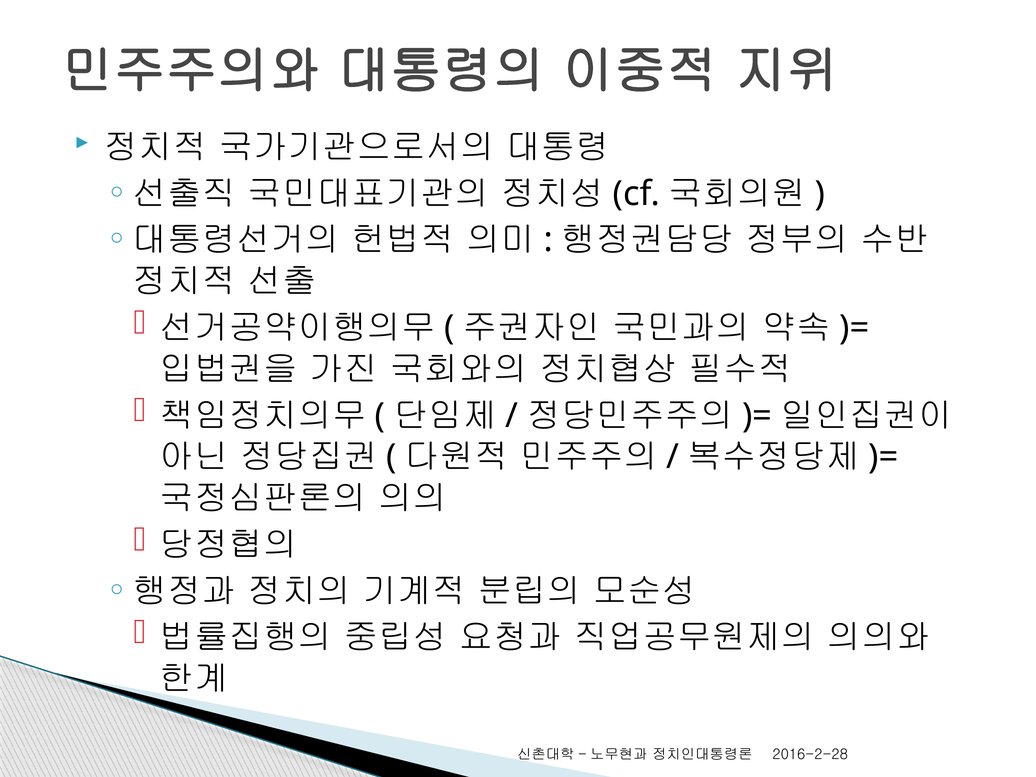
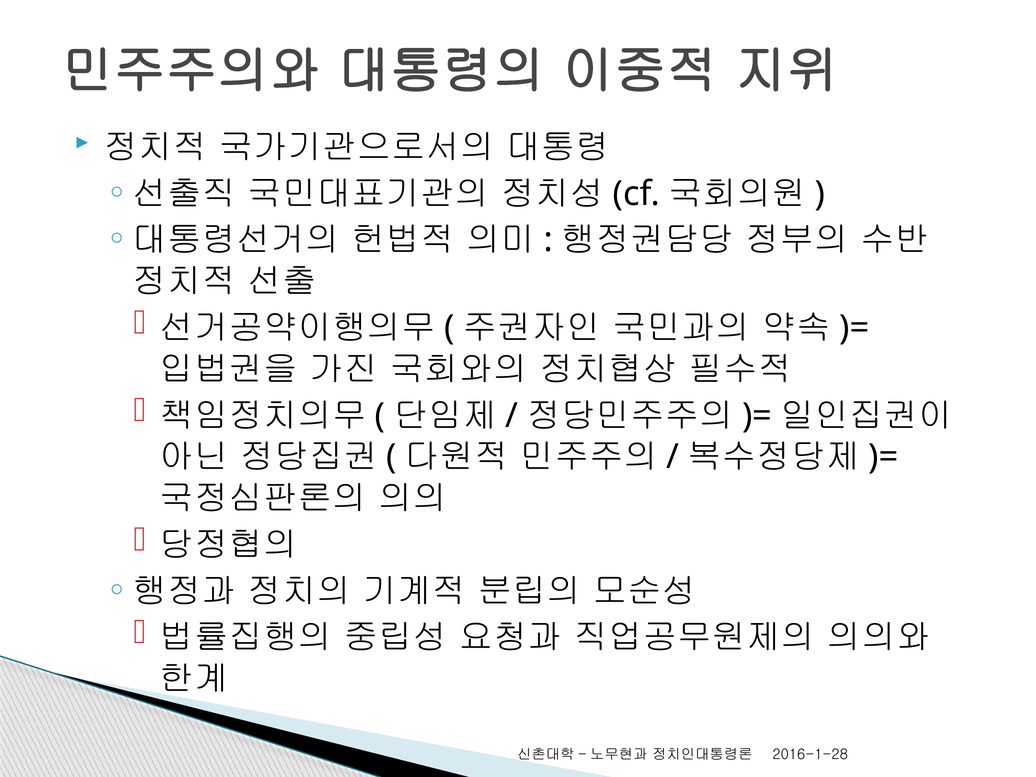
2016-2-28: 2016-2-28 -> 2016-1-28
